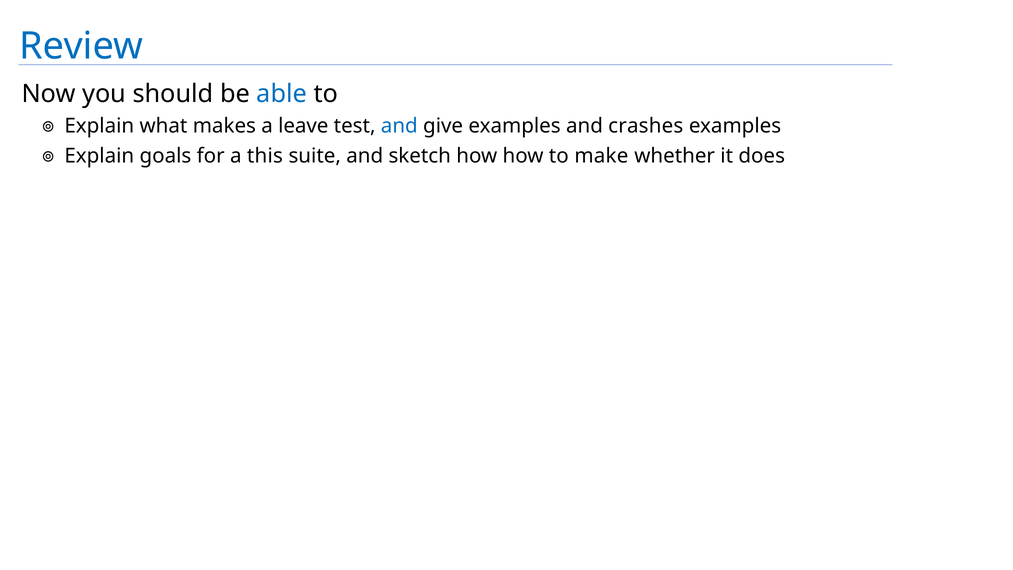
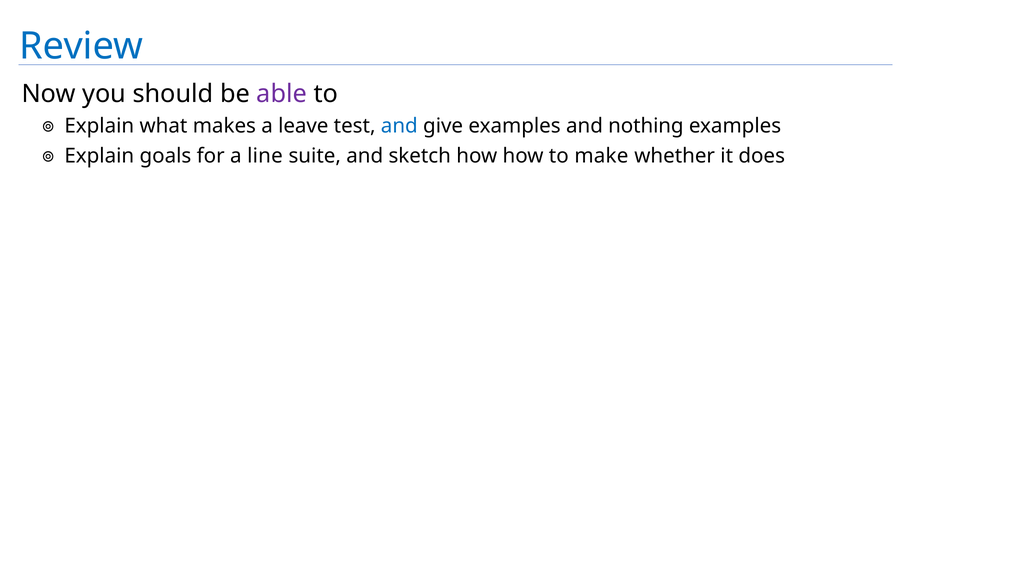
able colour: blue -> purple
crashes: crashes -> nothing
this: this -> line
